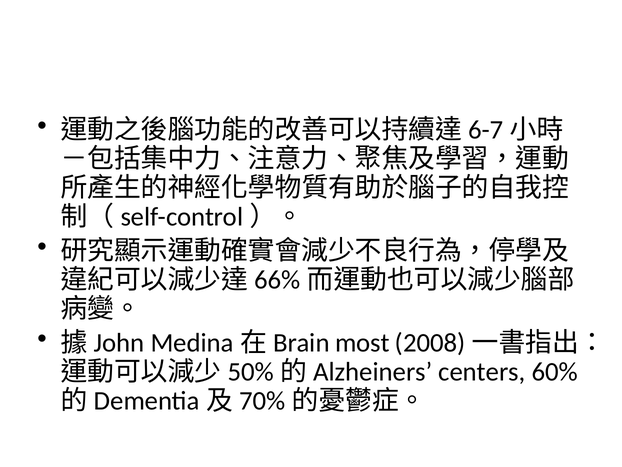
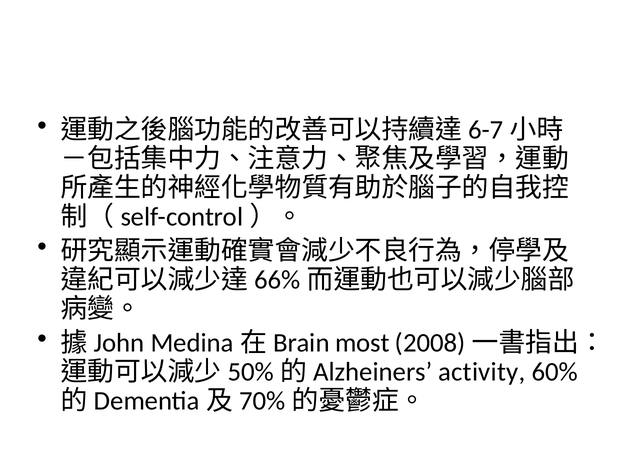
centers: centers -> activity
